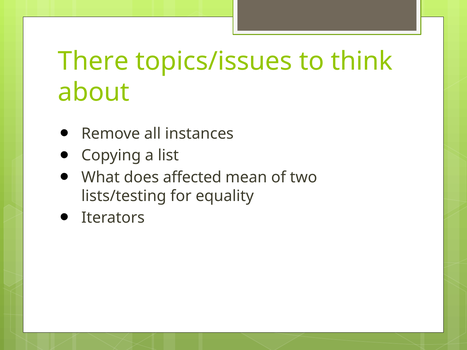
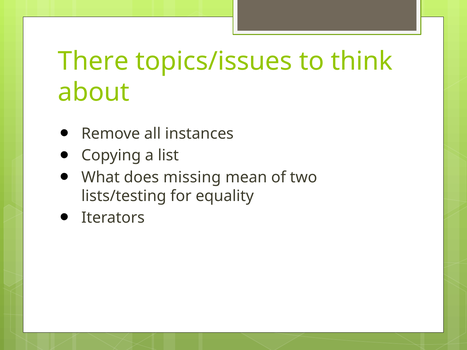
affected: affected -> missing
